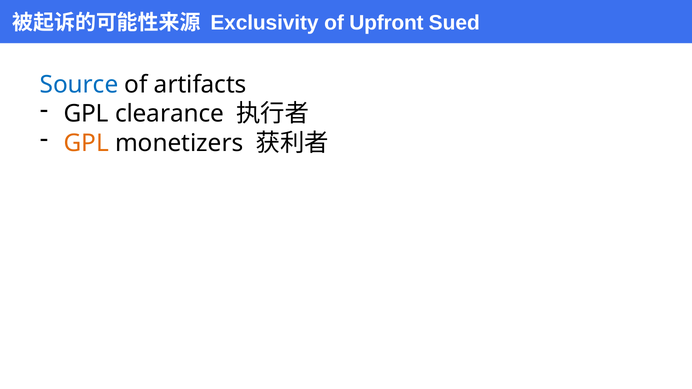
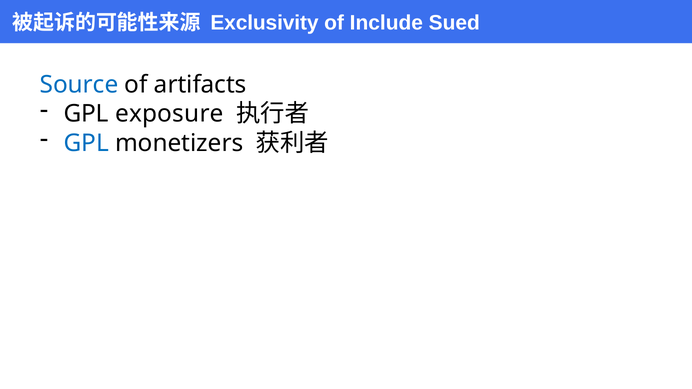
Upfront: Upfront -> Include
clearance: clearance -> exposure
GPL at (86, 143) colour: orange -> blue
